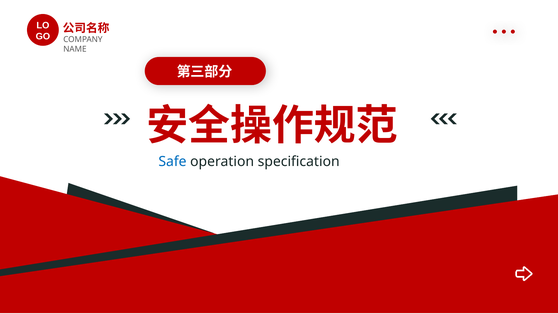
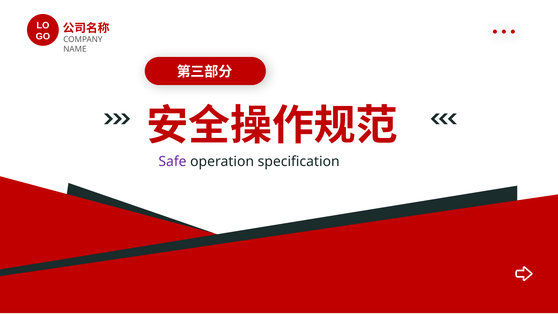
Safe colour: blue -> purple
